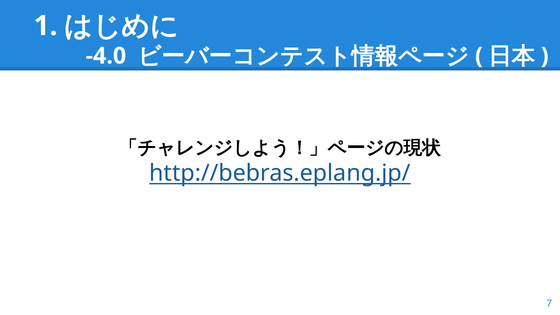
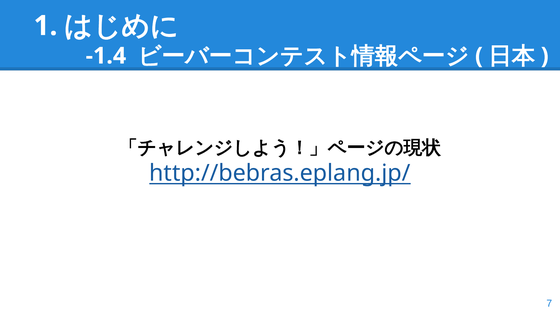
-4.0: -4.0 -> -1.4
